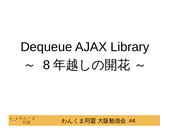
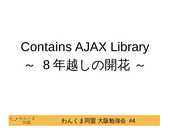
Dequeue: Dequeue -> Contains
